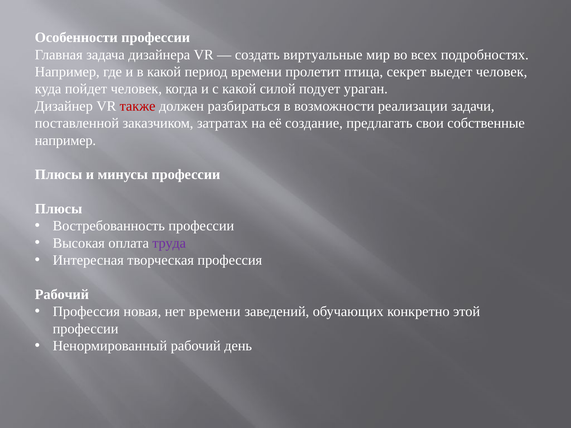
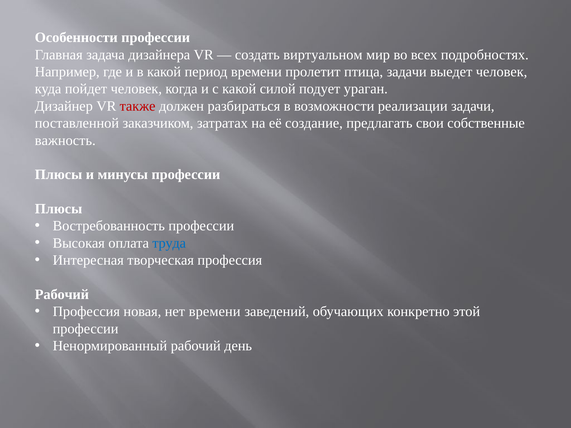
виртуальные: виртуальные -> виртуальном
птица секрет: секрет -> задачи
например at (65, 140): например -> важность
труда colour: purple -> blue
